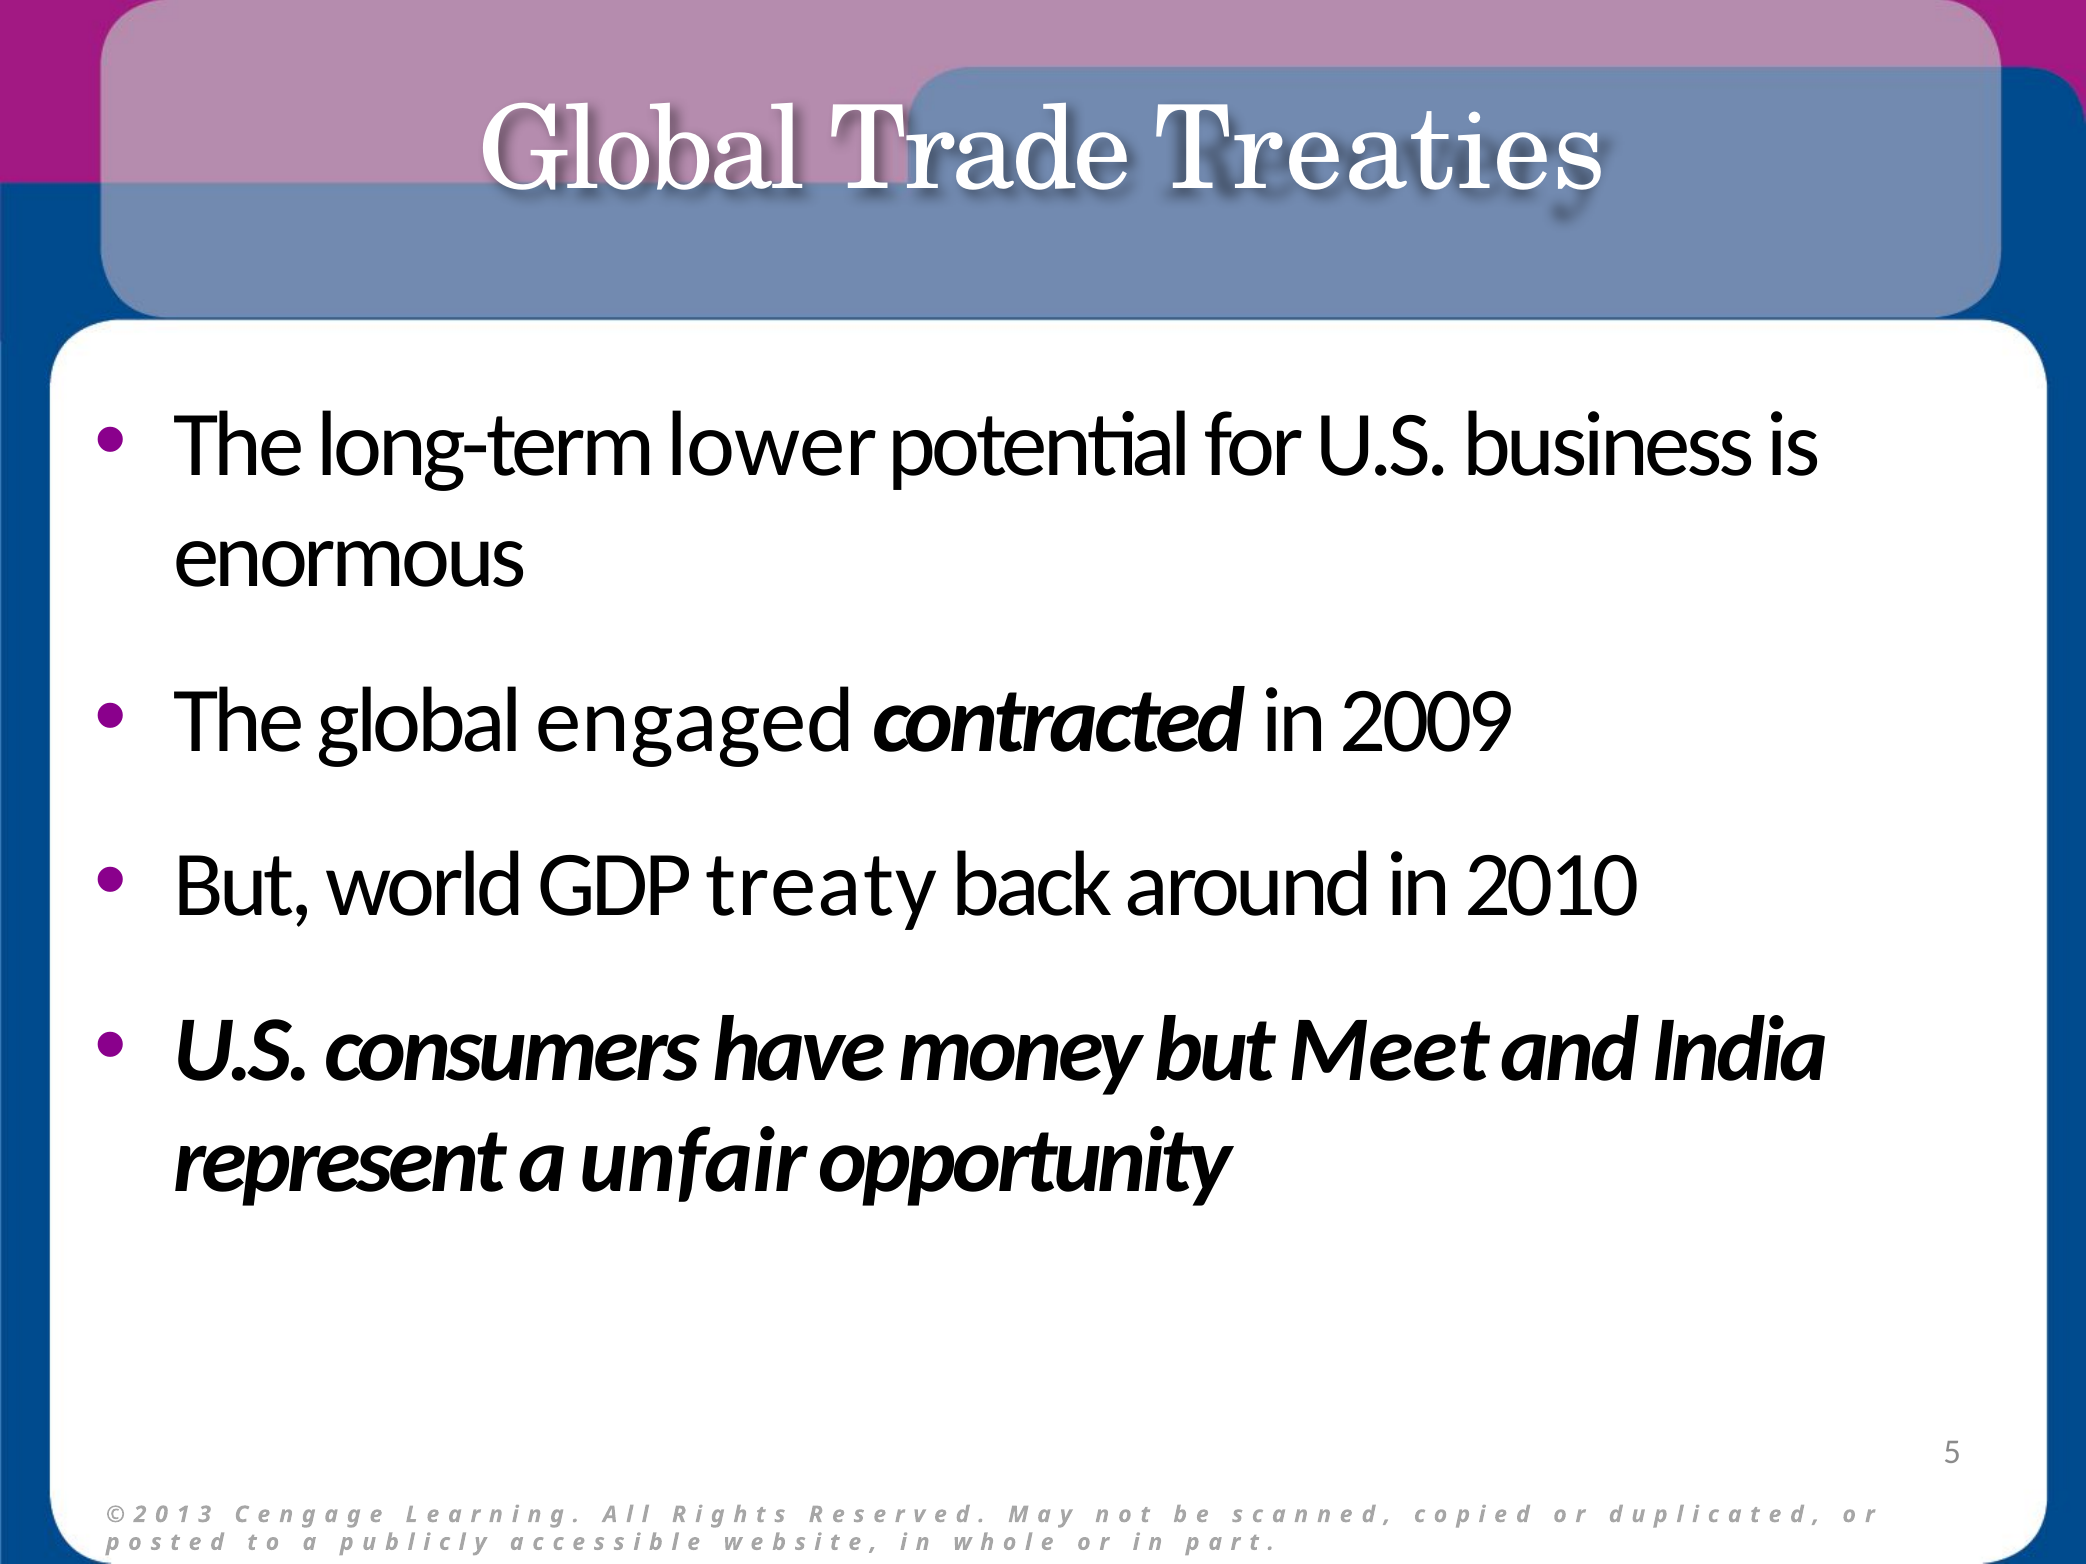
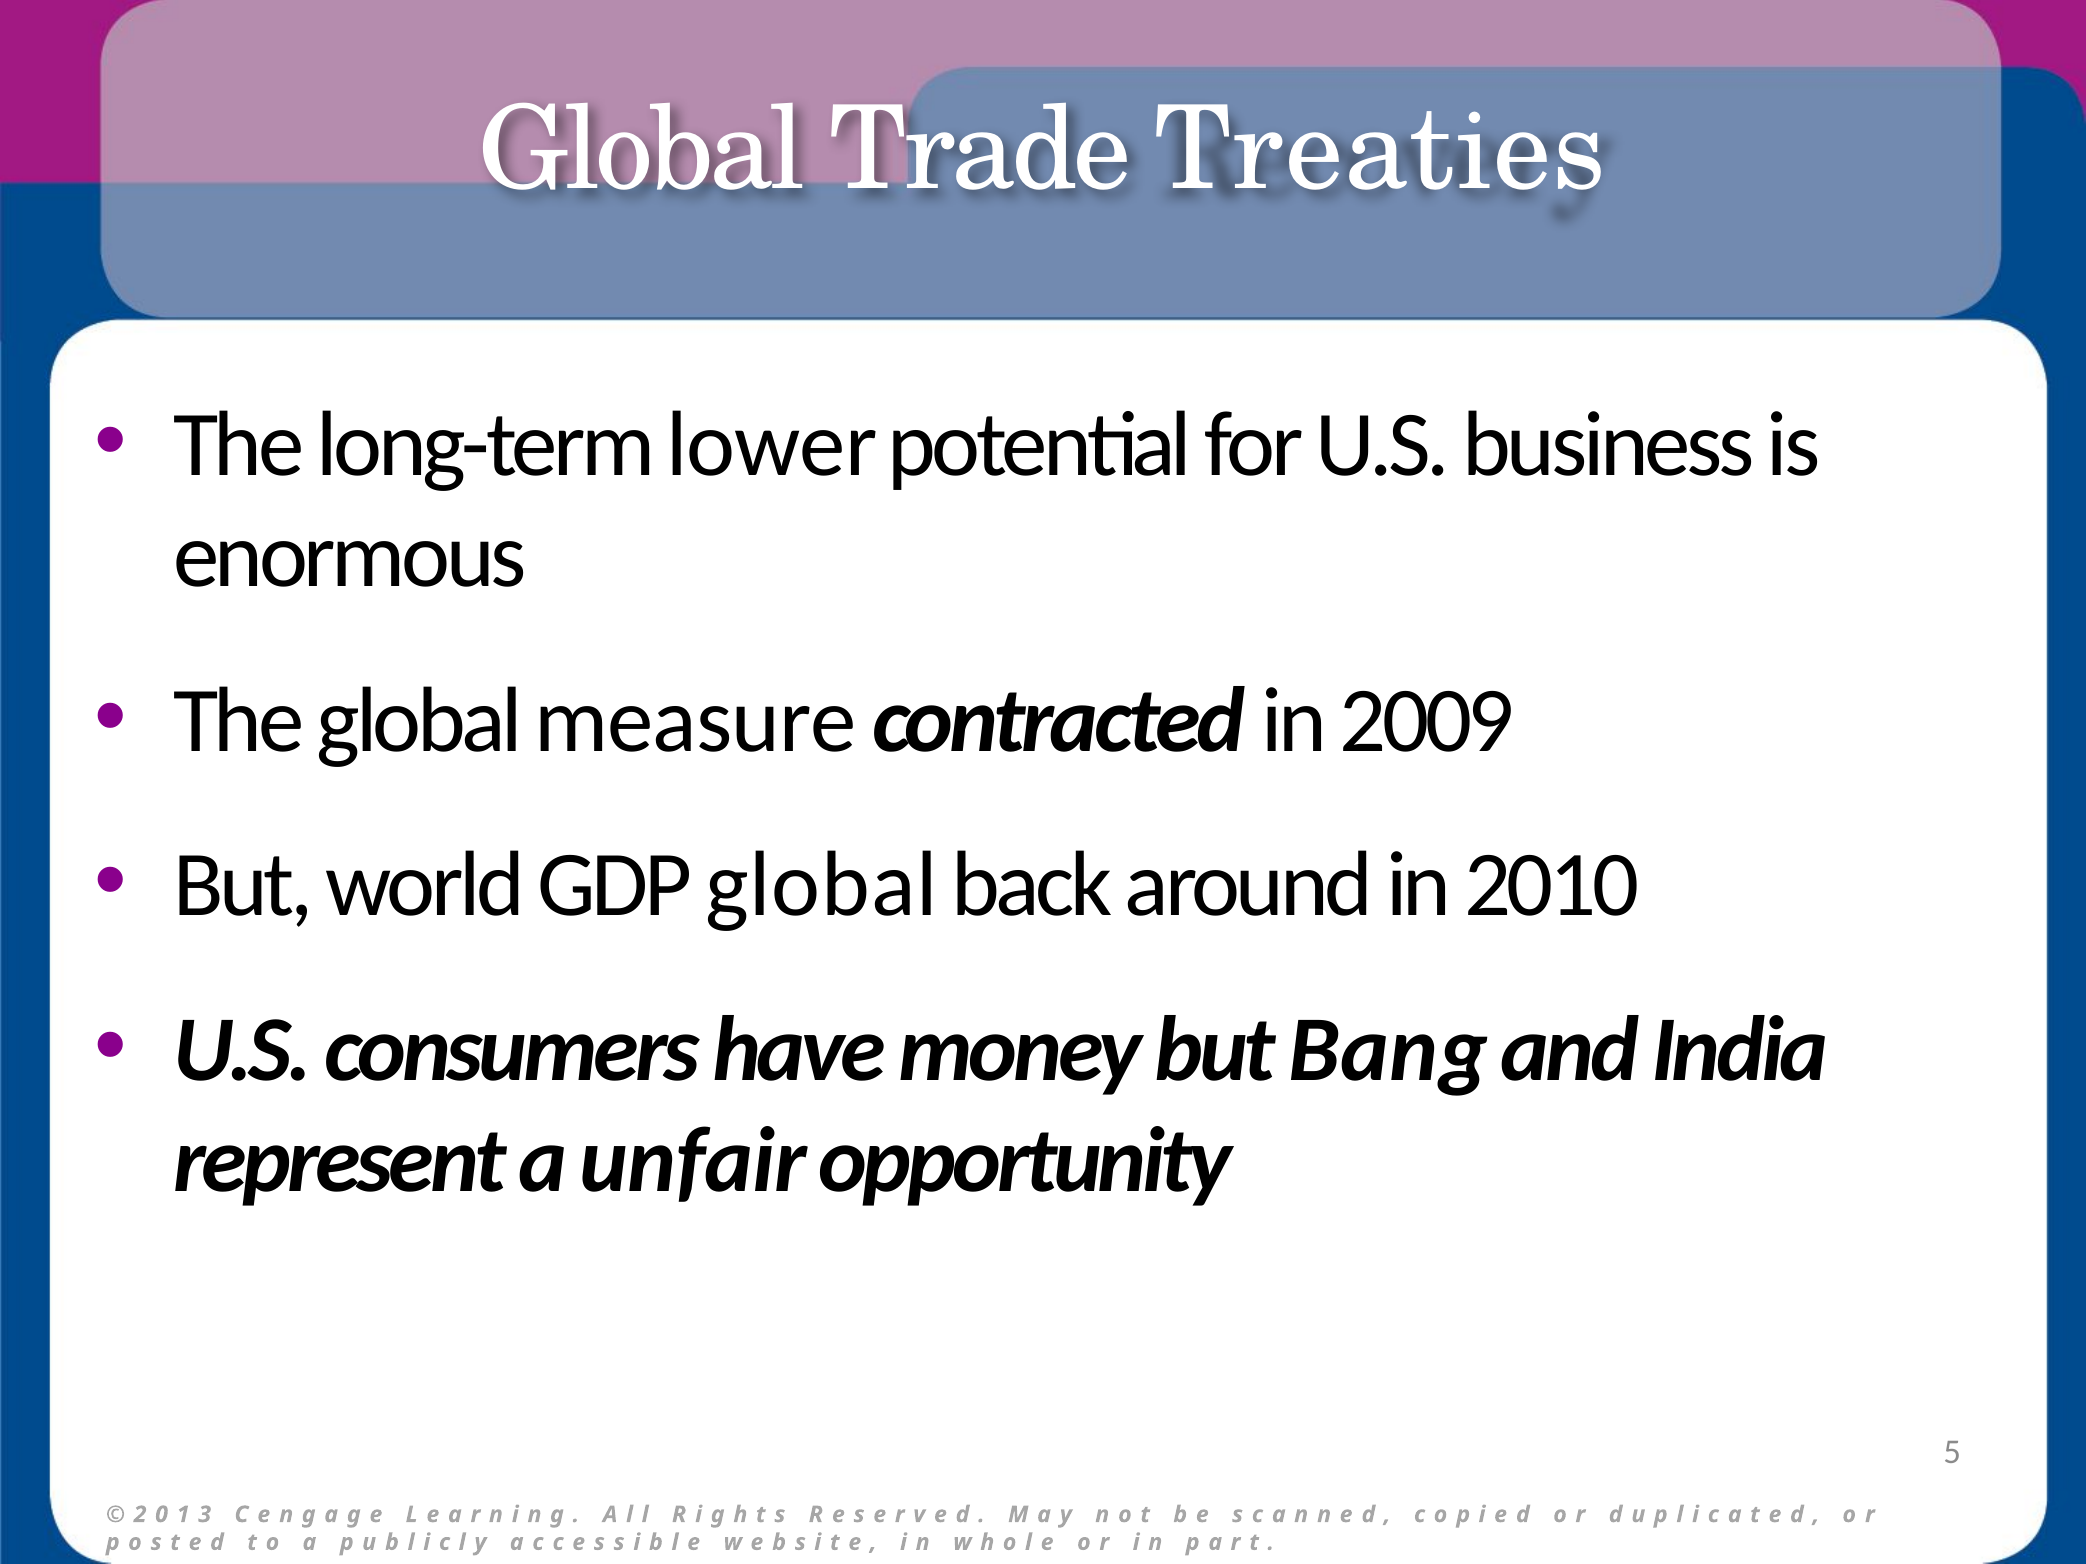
engaged: engaged -> measure
GDP treaty: treaty -> global
Meet: Meet -> Bang
